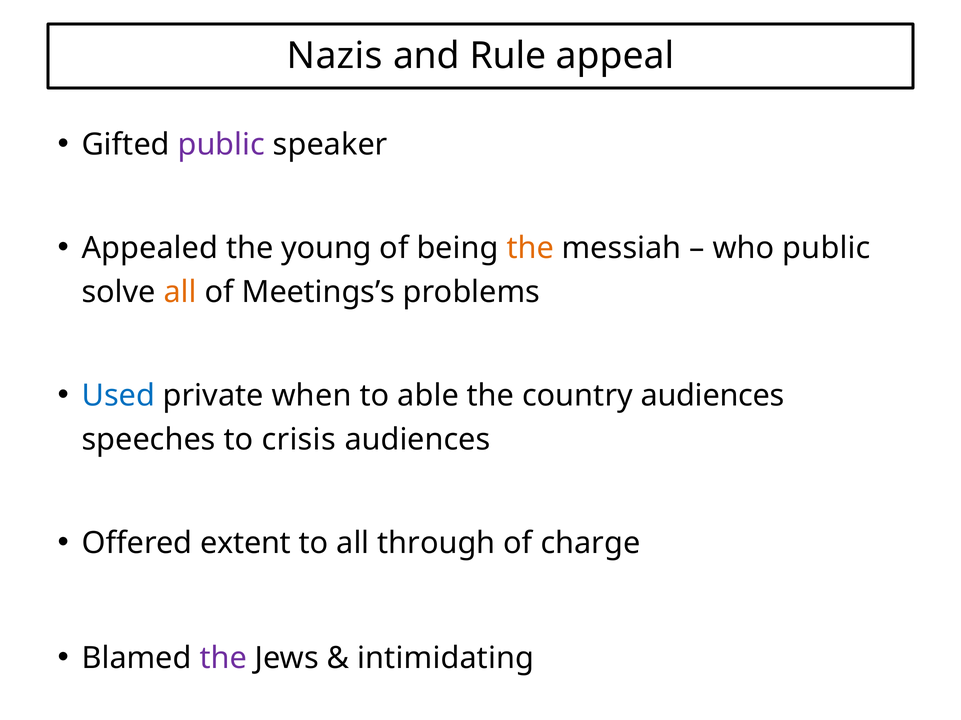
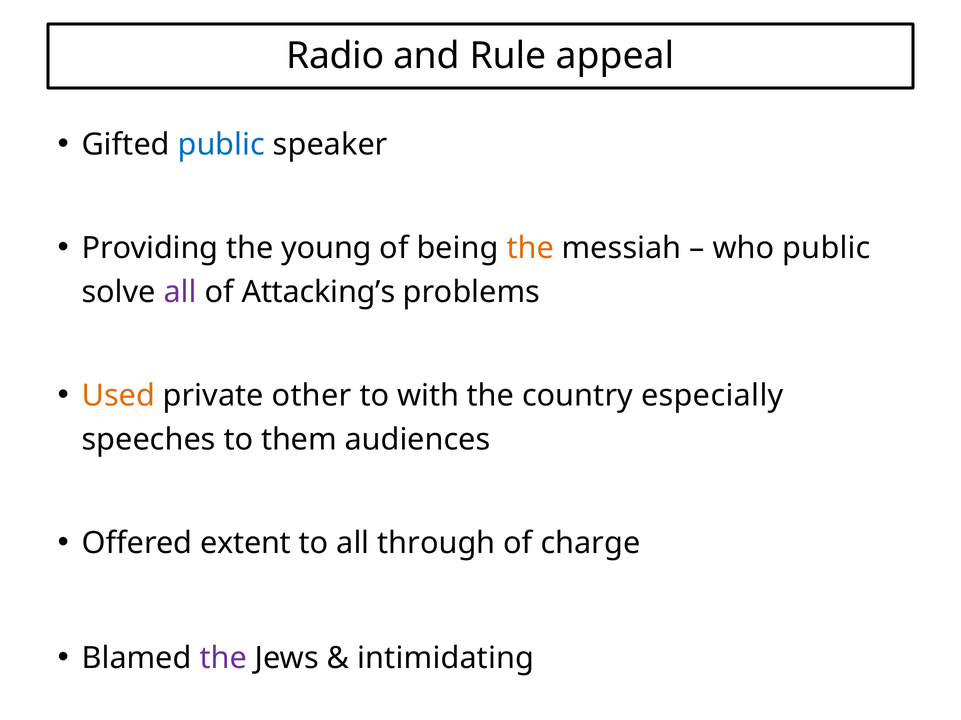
Nazis: Nazis -> Radio
public at (221, 145) colour: purple -> blue
Appealed: Appealed -> Providing
all at (180, 293) colour: orange -> purple
Meetings’s: Meetings’s -> Attacking’s
Used colour: blue -> orange
when: when -> other
able: able -> with
country audiences: audiences -> especially
crisis: crisis -> them
